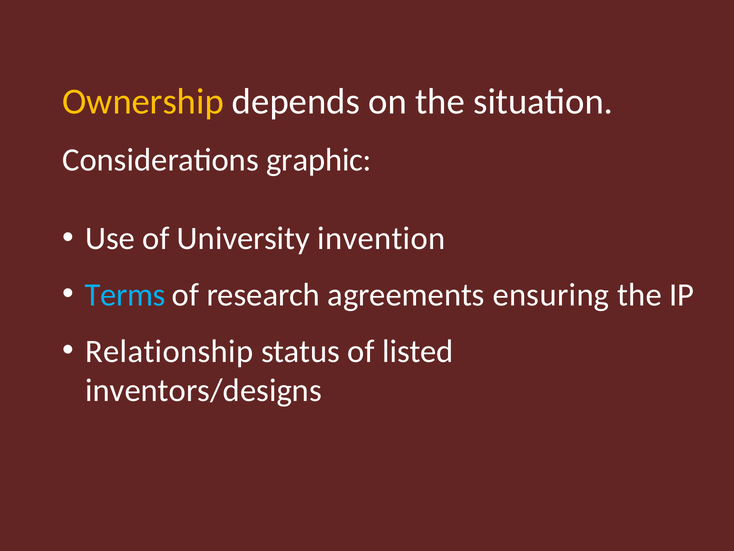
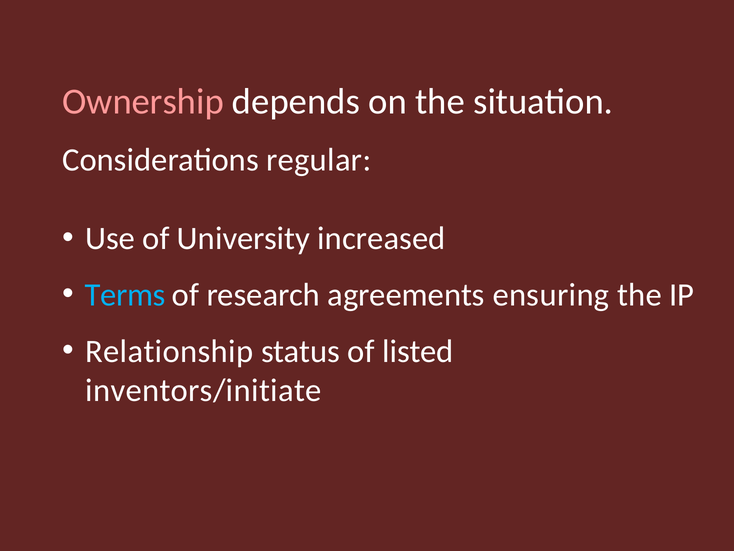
Ownership colour: yellow -> pink
graphic: graphic -> regular
invention: invention -> increased
inventors/designs: inventors/designs -> inventors/initiate
